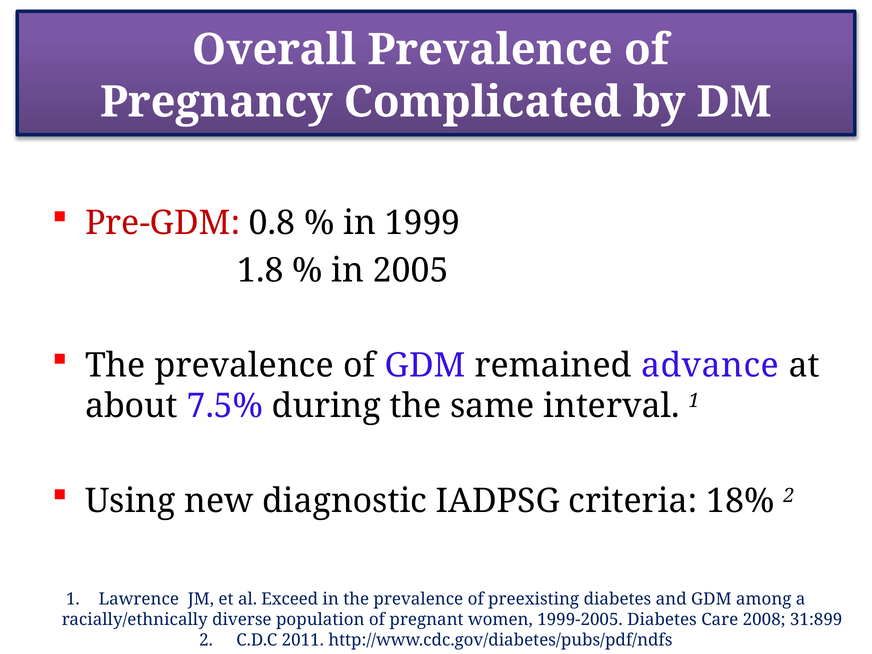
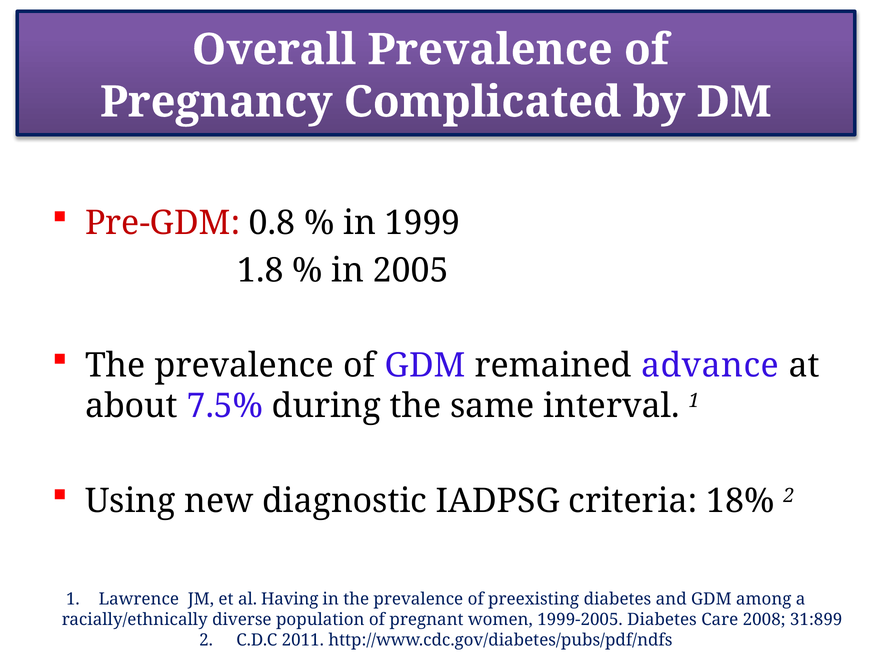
Exceed: Exceed -> Having
